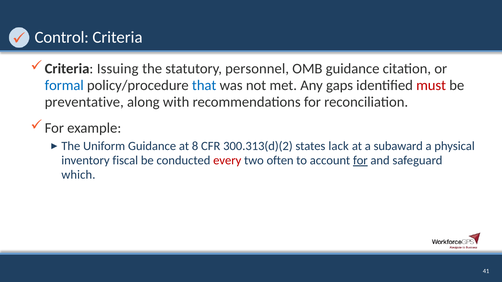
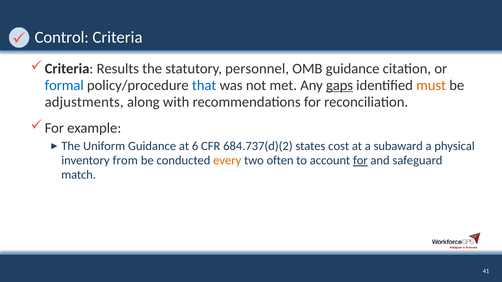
Issuing: Issuing -> Results
gaps underline: none -> present
must colour: red -> orange
preventative: preventative -> adjustments
8: 8 -> 6
300.313(d)(2: 300.313(d)(2 -> 684.737(d)(2
lack: lack -> cost
fiscal: fiscal -> from
every colour: red -> orange
which: which -> match
